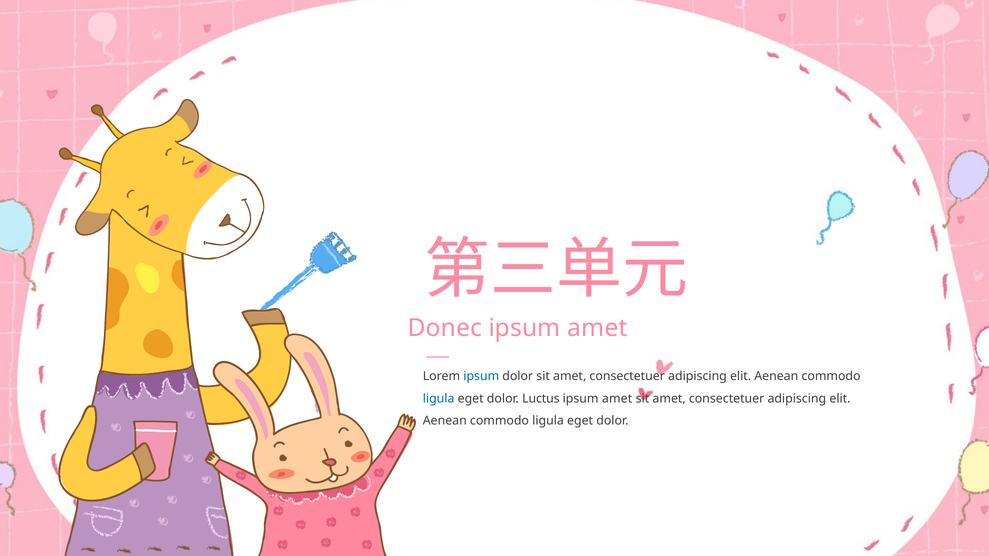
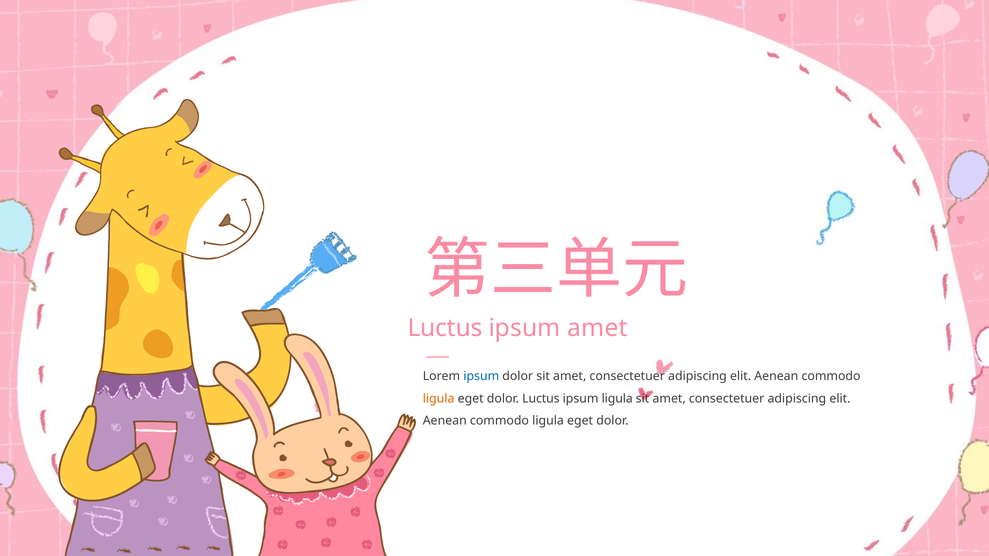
Donec at (445, 328): Donec -> Luctus
ligula at (439, 399) colour: blue -> orange
amet at (617, 399): amet -> ligula
